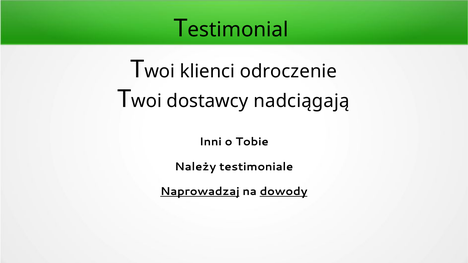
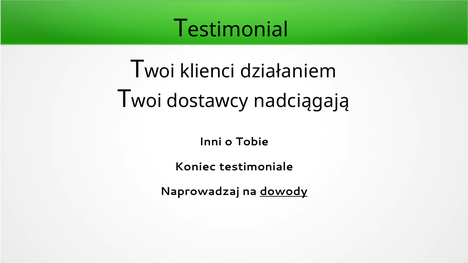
odroczenie: odroczenie -> działaniem
Należy: Należy -> Koniec
Naprowadzaj underline: present -> none
